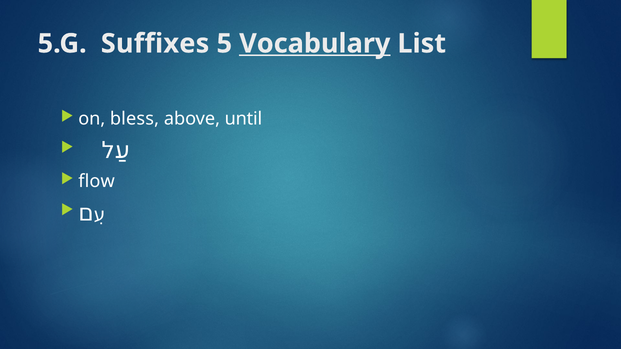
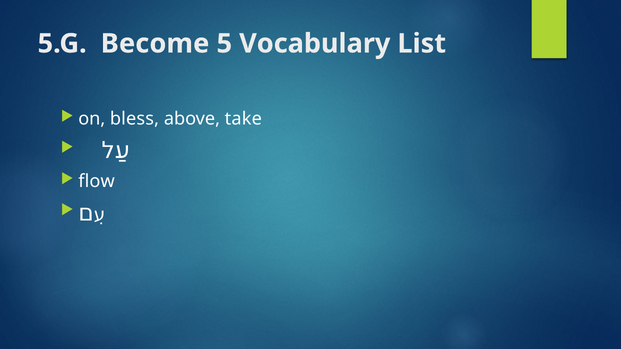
Suffixes: Suffixes -> Become
Vocabulary underline: present -> none
until: until -> take
